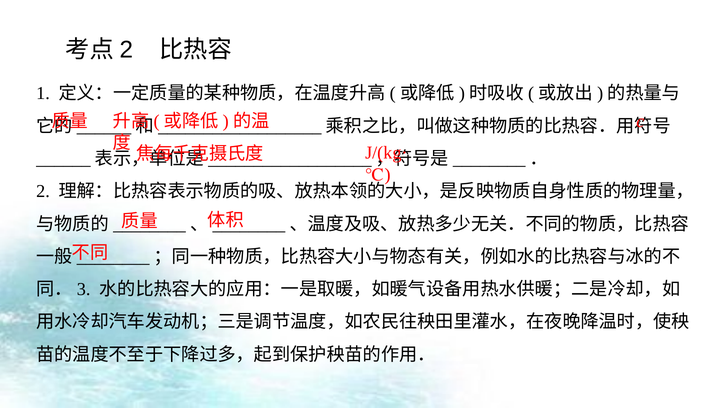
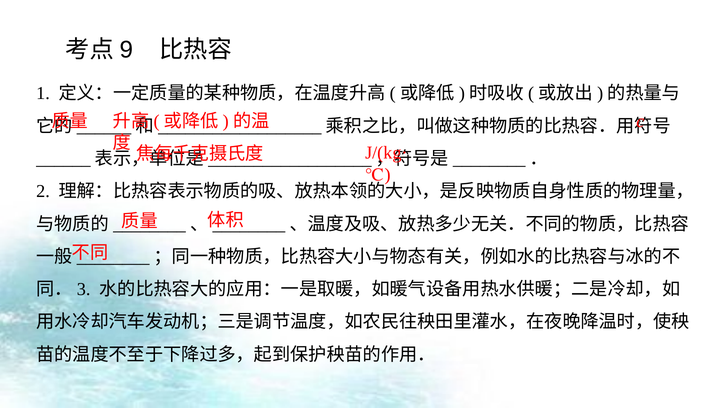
2 at (126, 50): 2 -> 9
